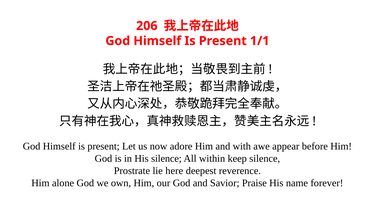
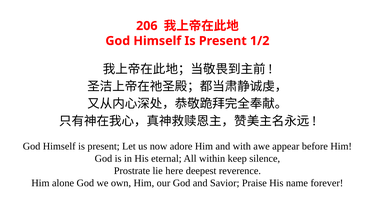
1/1: 1/1 -> 1/2
His silence: silence -> eternal
